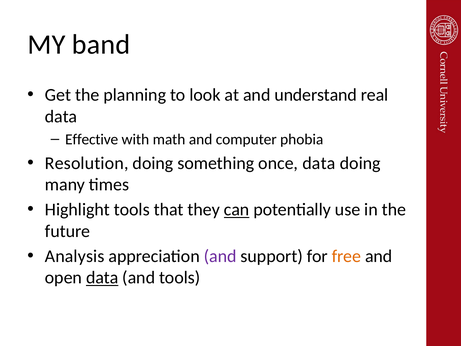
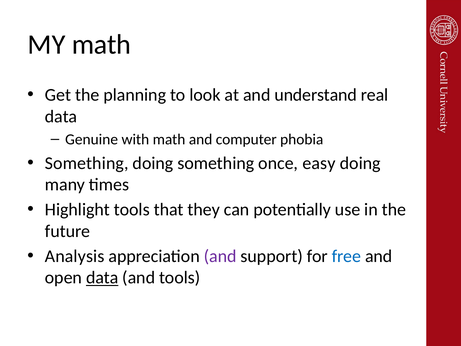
MY band: band -> math
Effective: Effective -> Genuine
Resolution at (87, 163): Resolution -> Something
once data: data -> easy
can underline: present -> none
free colour: orange -> blue
